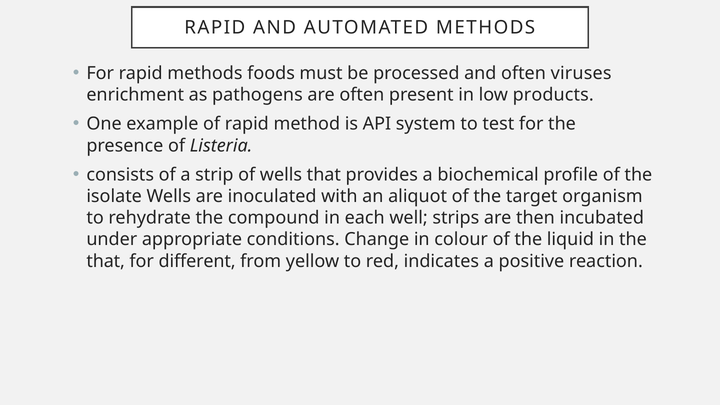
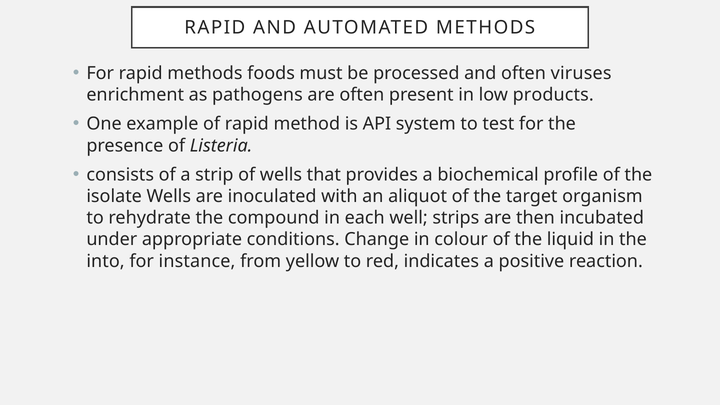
that at (106, 261): that -> into
different: different -> instance
